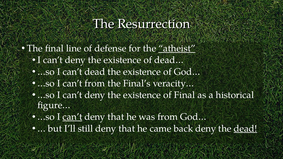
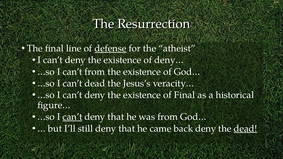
defense underline: none -> present
atheist underline: present -> none
dead…: dead… -> deny…
can’t dead: dead -> from
can’t from: from -> dead
Final’s: Final’s -> Jesus’s
